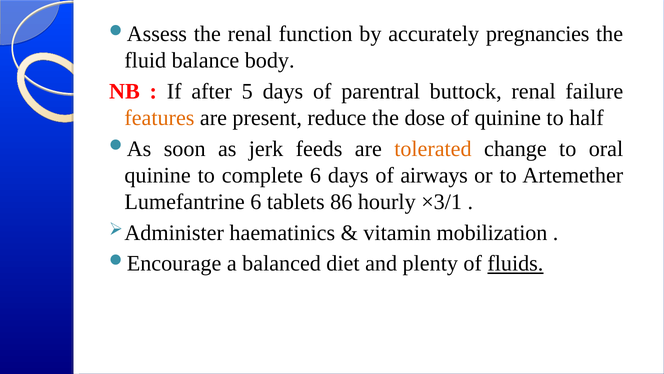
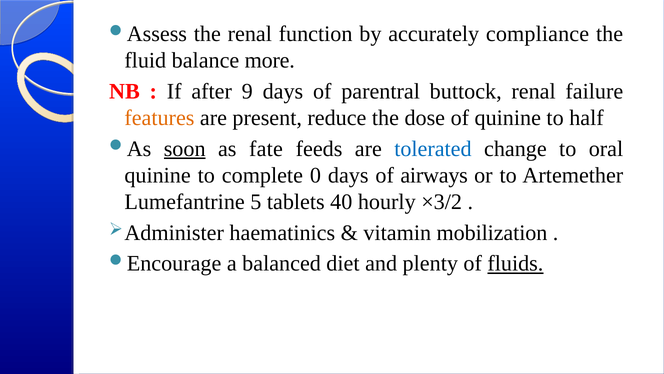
pregnancies: pregnancies -> compliance
body: body -> more
5: 5 -> 9
soon underline: none -> present
jerk: jerk -> fate
tolerated colour: orange -> blue
complete 6: 6 -> 0
Lumefantrine 6: 6 -> 5
86: 86 -> 40
×3/1: ×3/1 -> ×3/2
